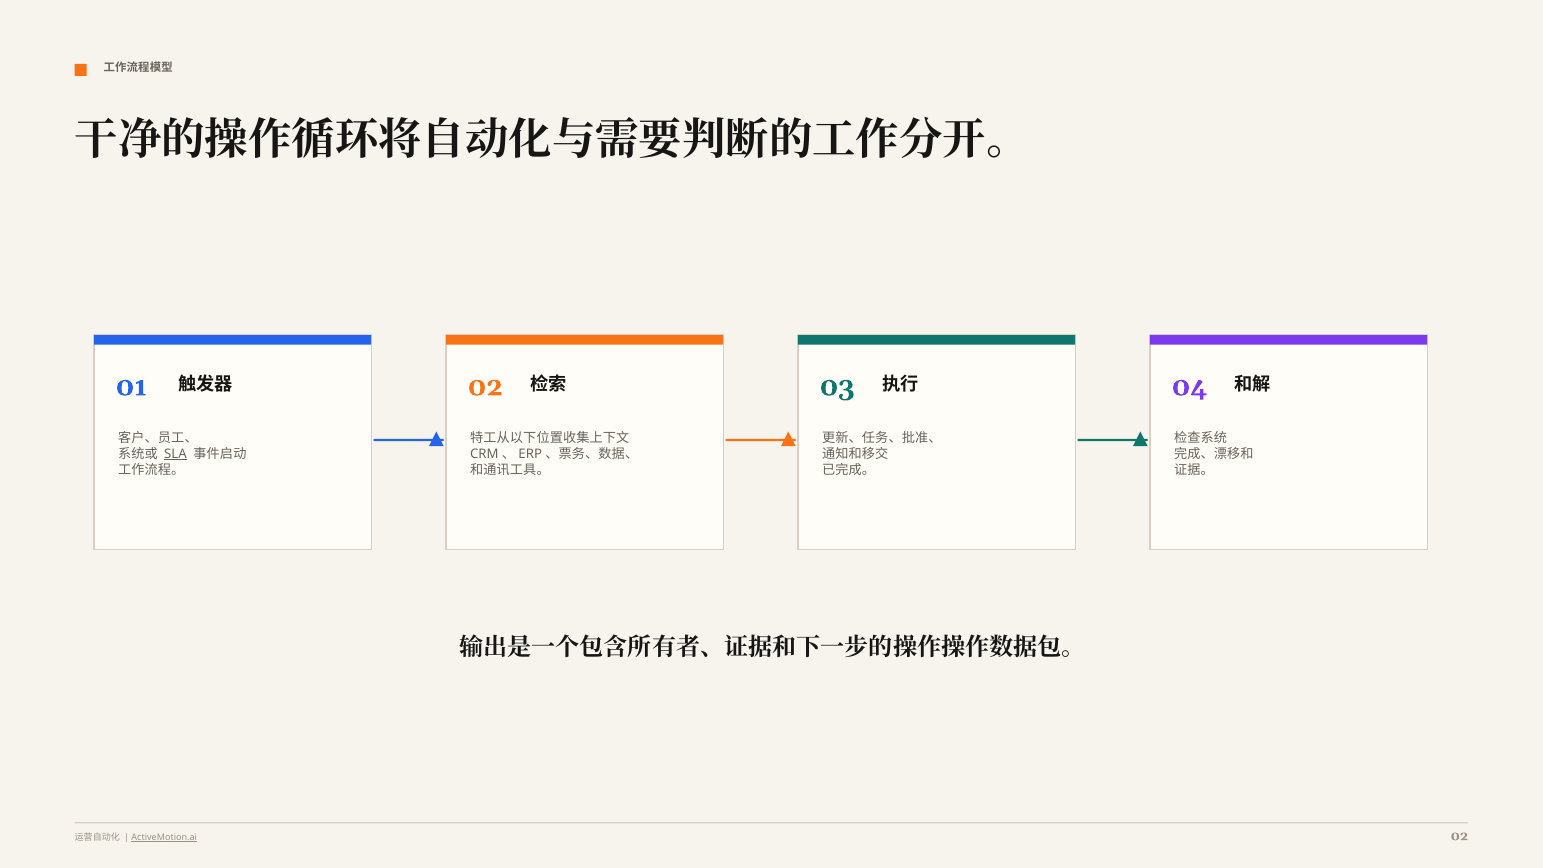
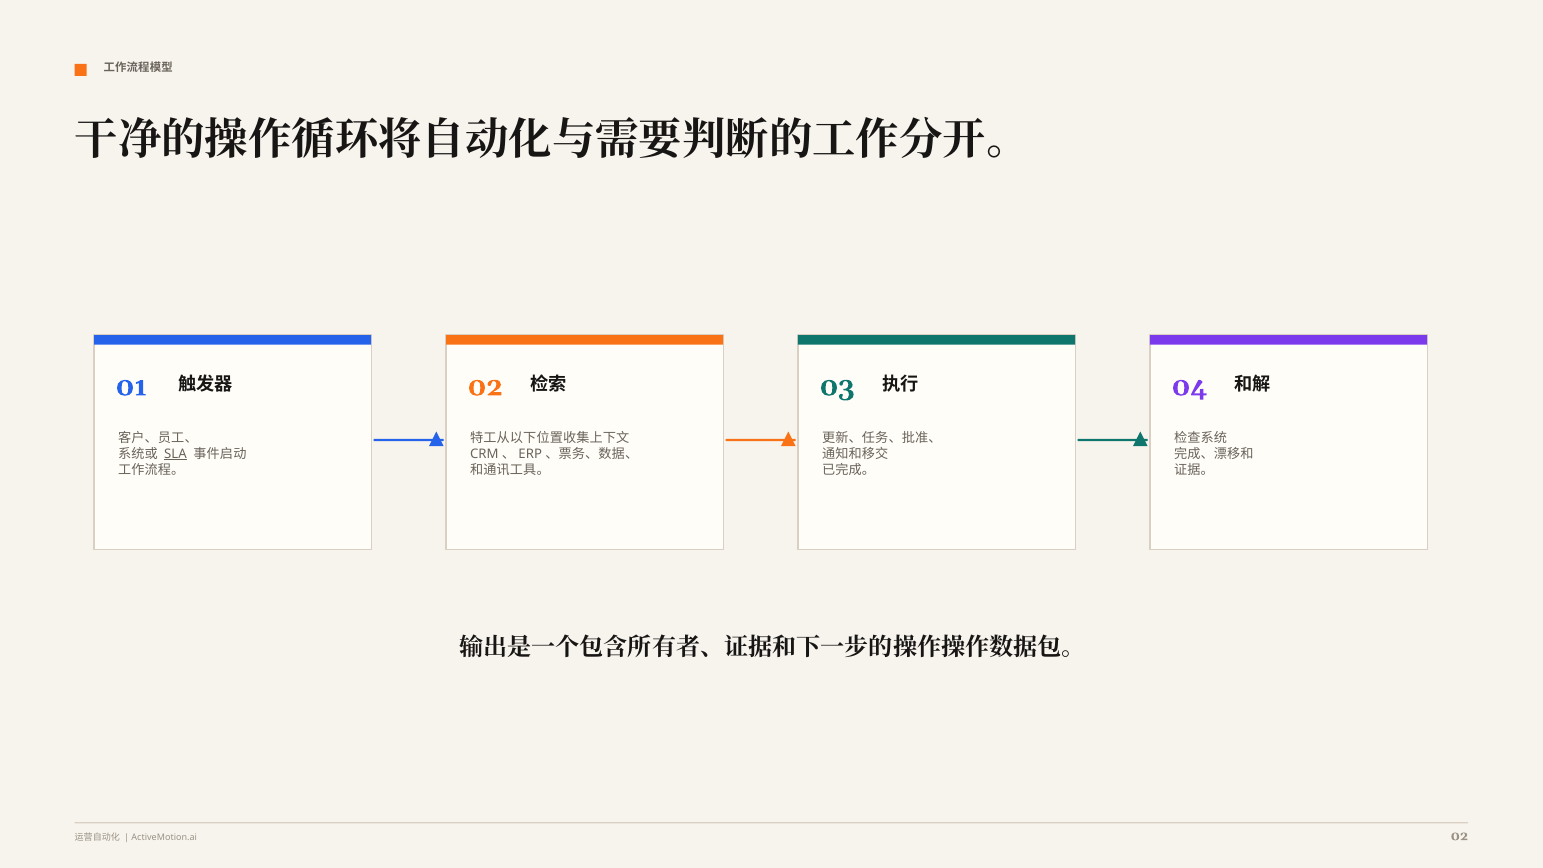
ActiveMotion.ai underline: present -> none
